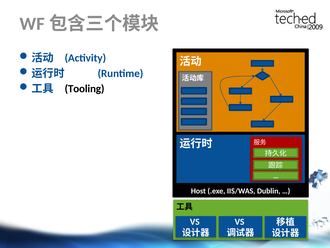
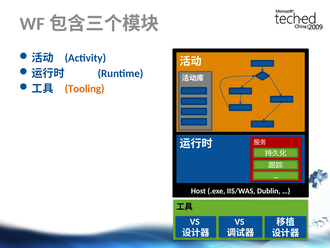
Tooling colour: black -> orange
